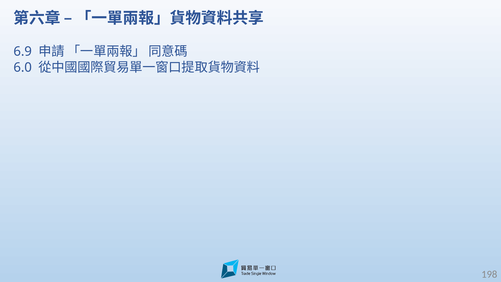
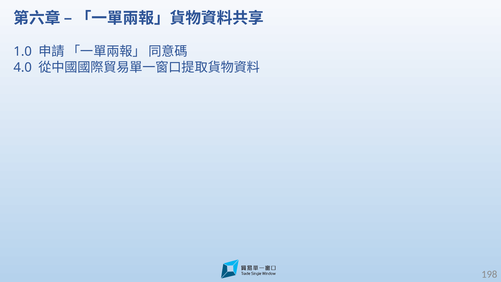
6.9: 6.9 -> 1.0
6.0: 6.0 -> 4.0
